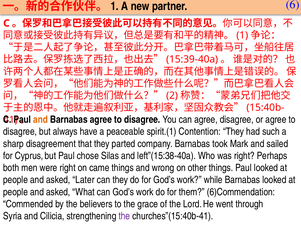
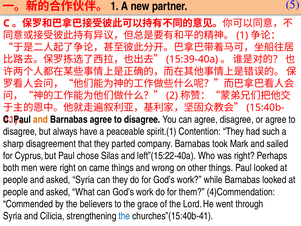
6: 6 -> 5
left”(15:38-40a: left”(15:38-40a -> left”(15:22-40a
asked Later: Later -> Syria
6)Commendation: 6)Commendation -> 4)Commendation
the at (124, 216) colour: purple -> blue
